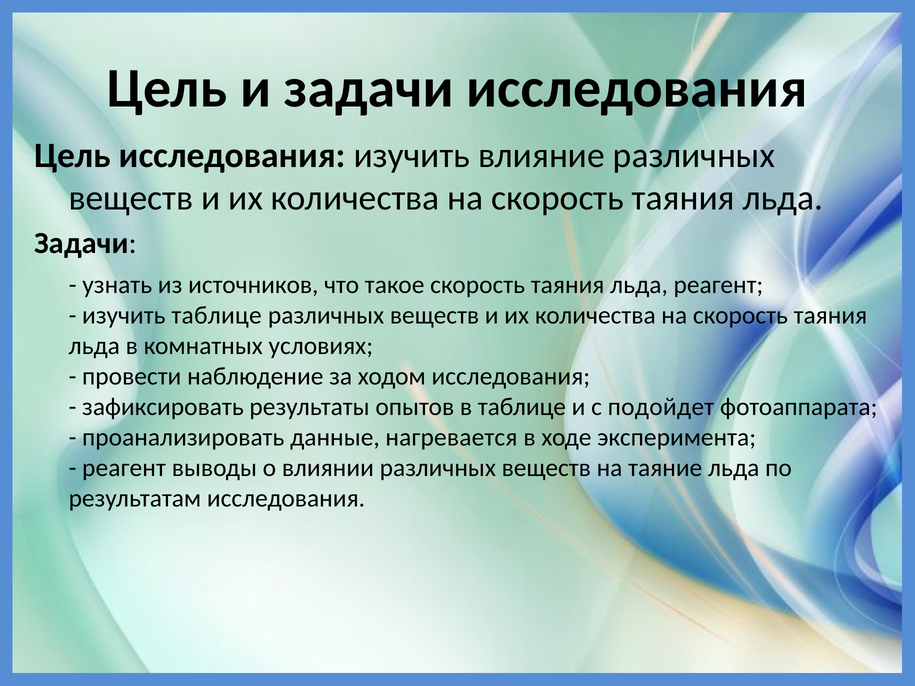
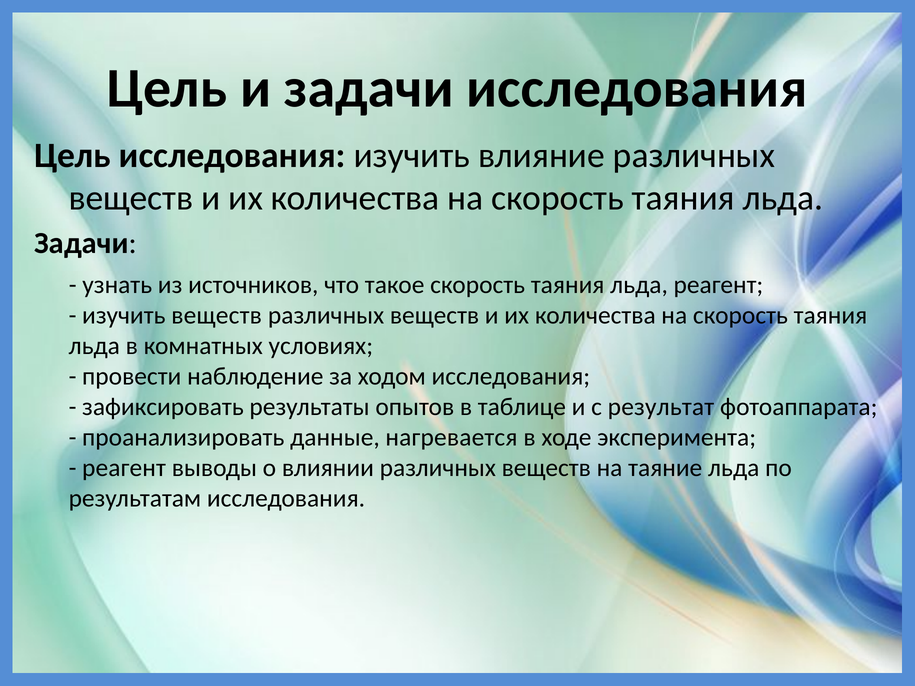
изучить таблице: таблице -> веществ
подойдет: подойдет -> результат
